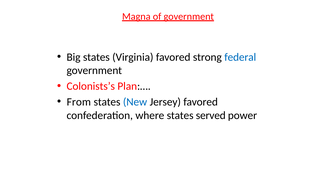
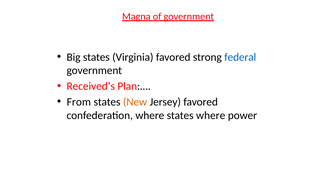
Colonists’s: Colonists’s -> Received’s
New colour: blue -> orange
states served: served -> where
